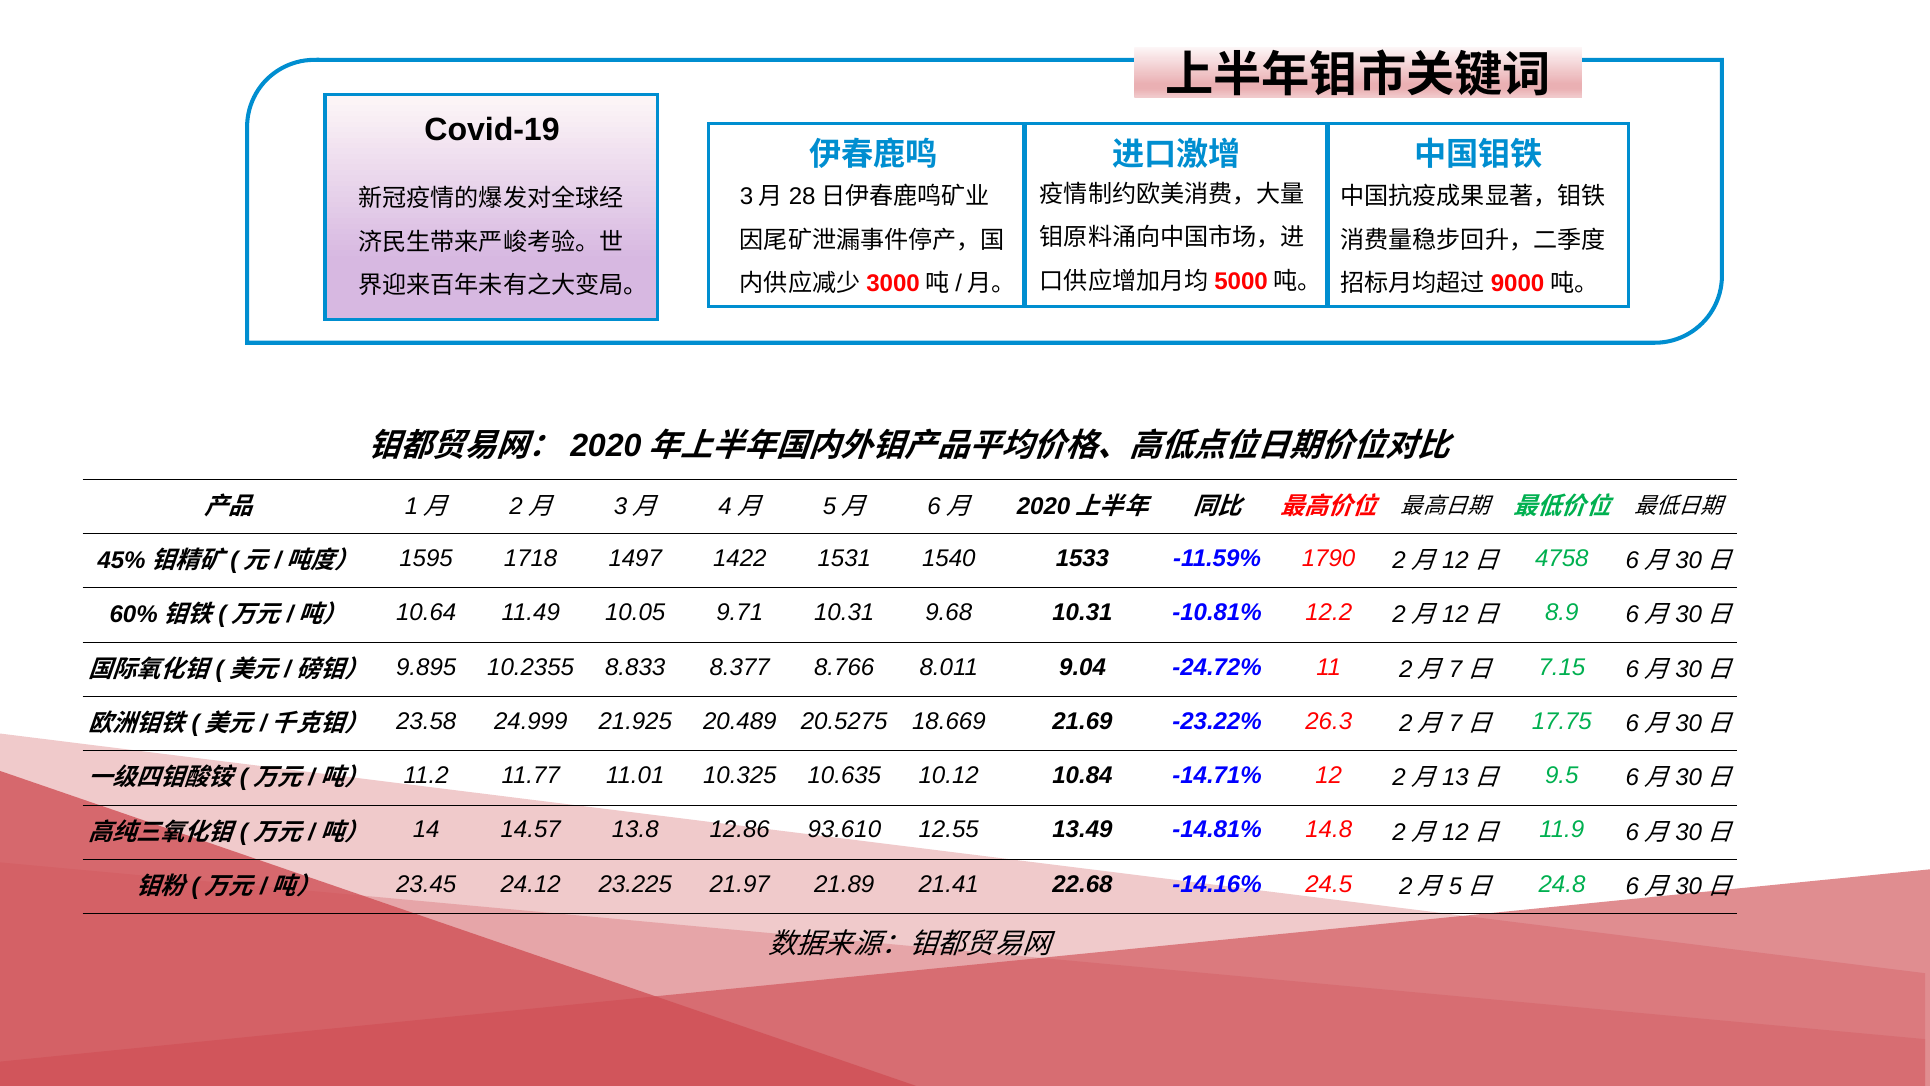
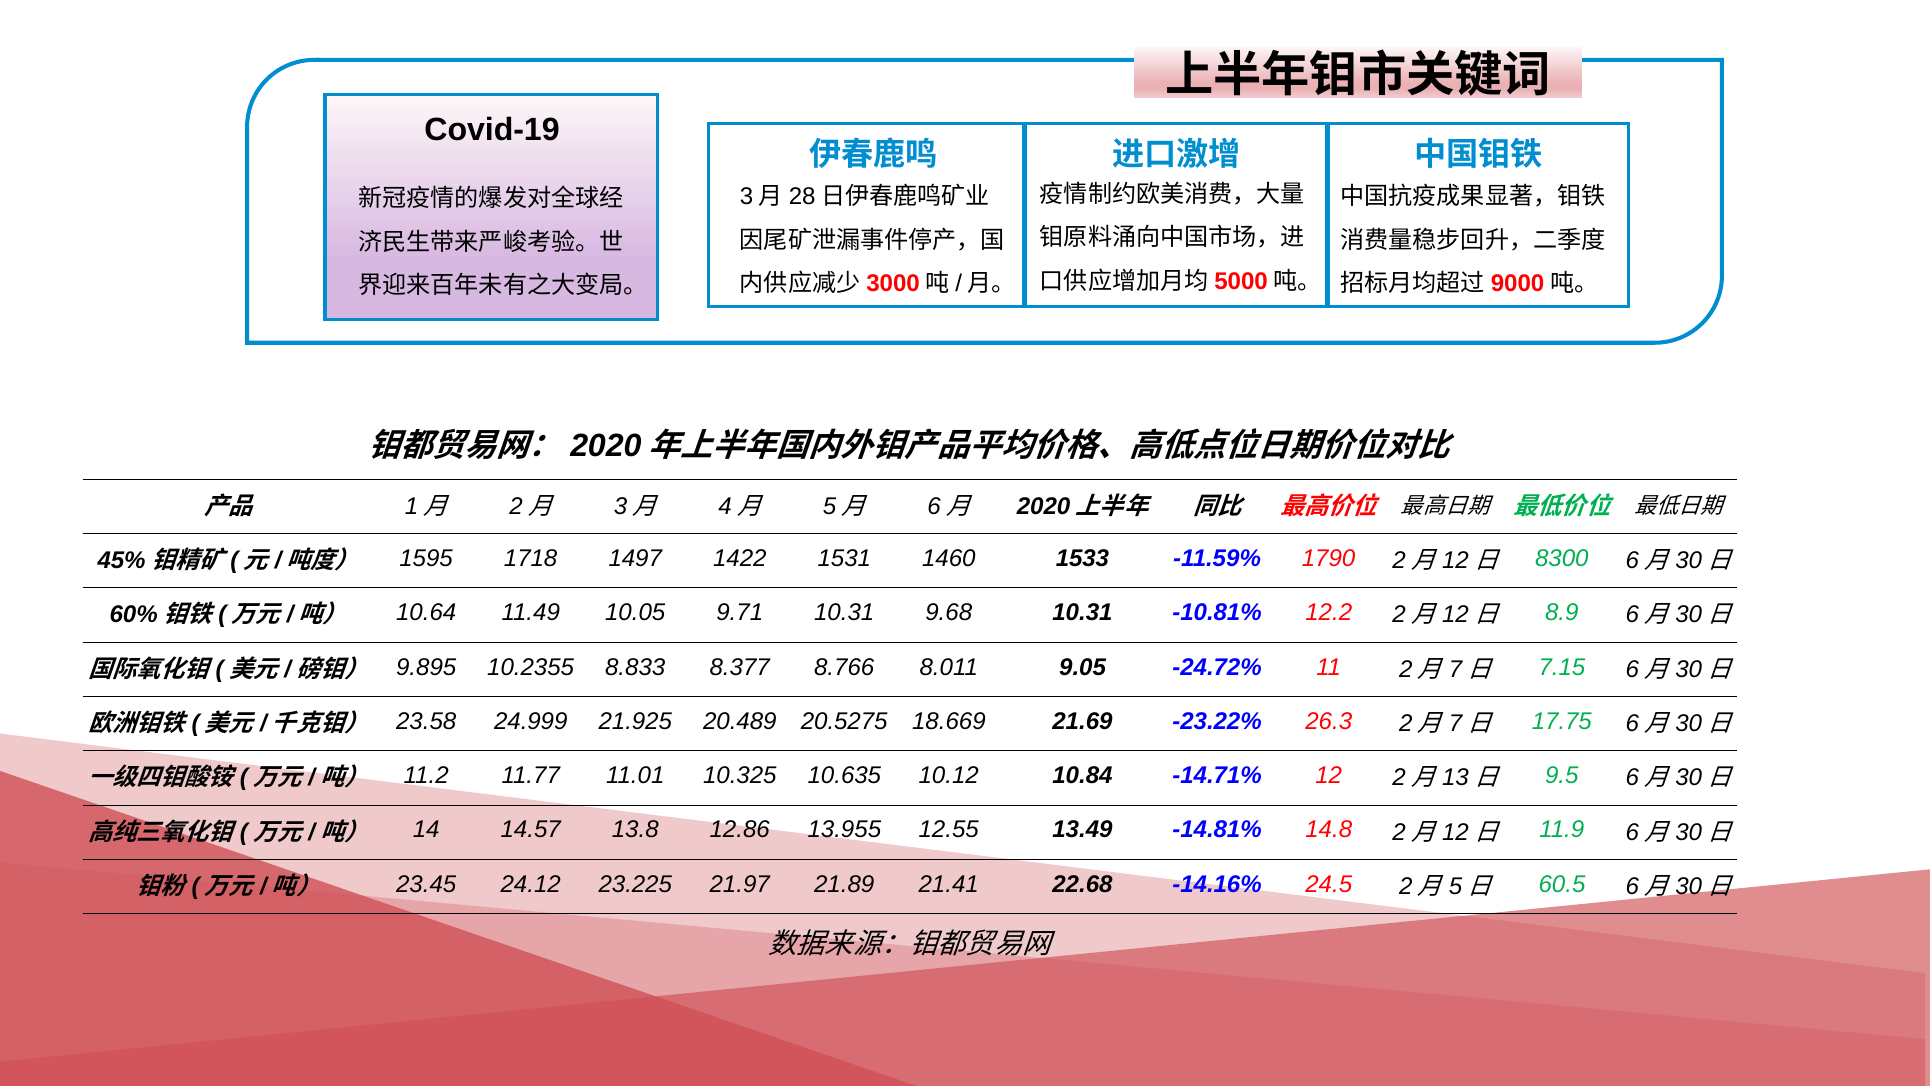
1540: 1540 -> 1460
4758: 4758 -> 8300
9.04: 9.04 -> 9.05
93.610: 93.610 -> 13.955
24.8: 24.8 -> 60.5
